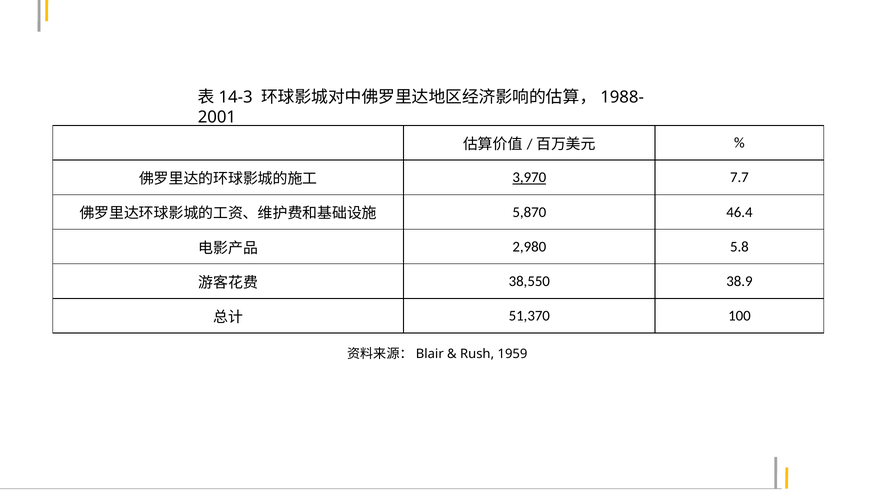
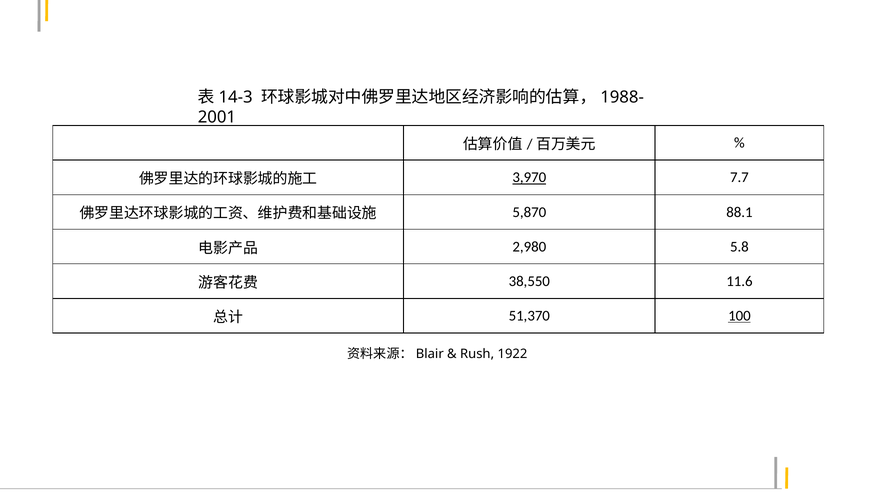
46.4: 46.4 -> 88.1
38.9: 38.9 -> 11.6
100 underline: none -> present
1959: 1959 -> 1922
